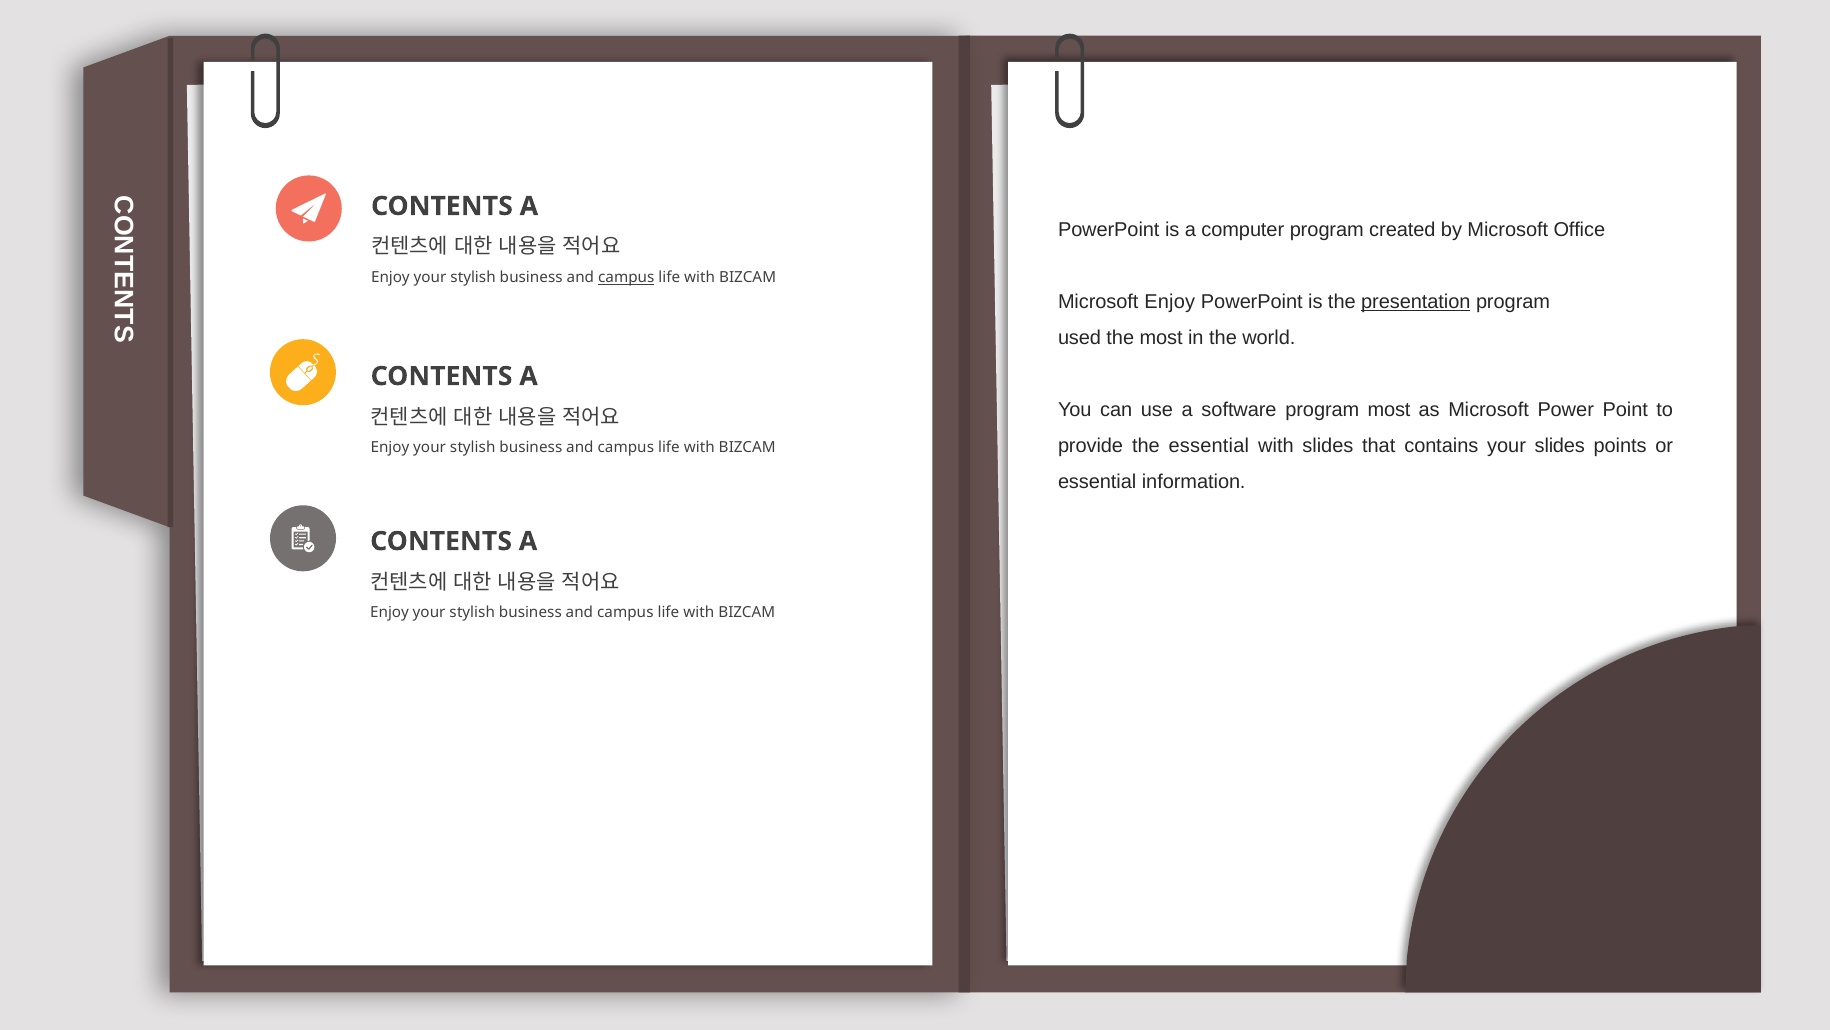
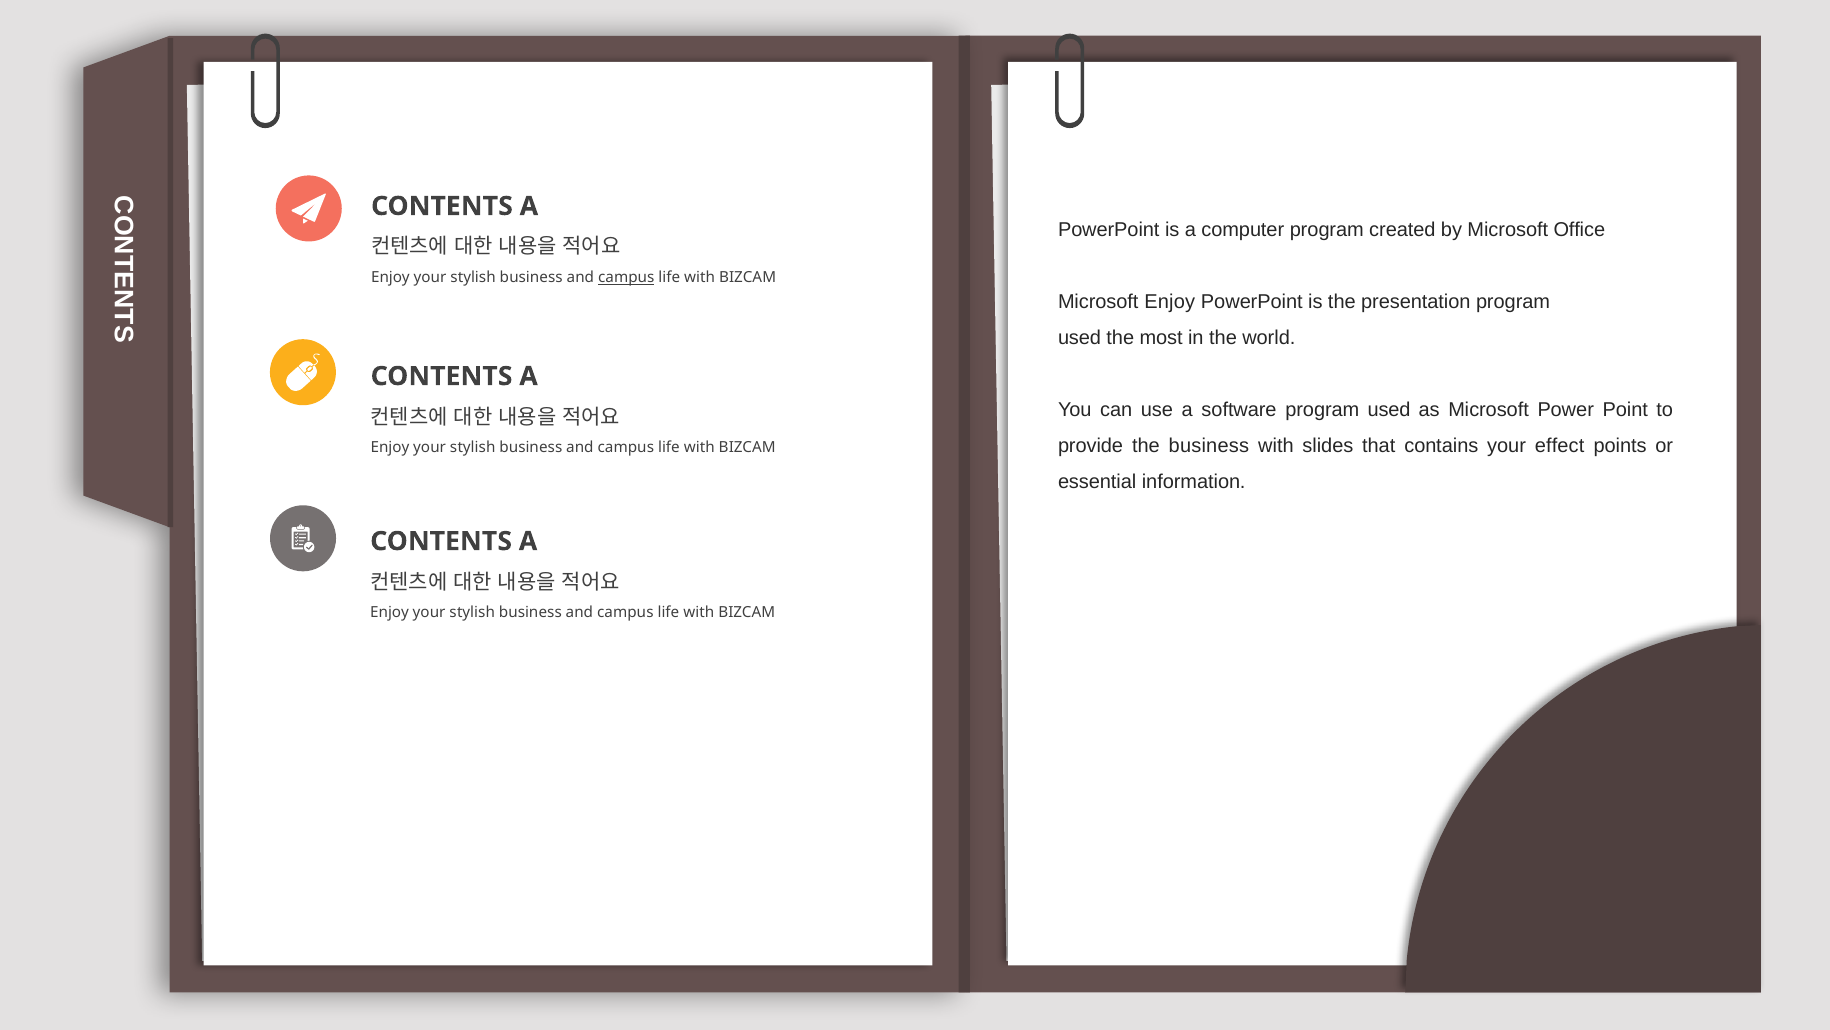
presentation underline: present -> none
software program most: most -> used
the essential: essential -> business
your slides: slides -> effect
